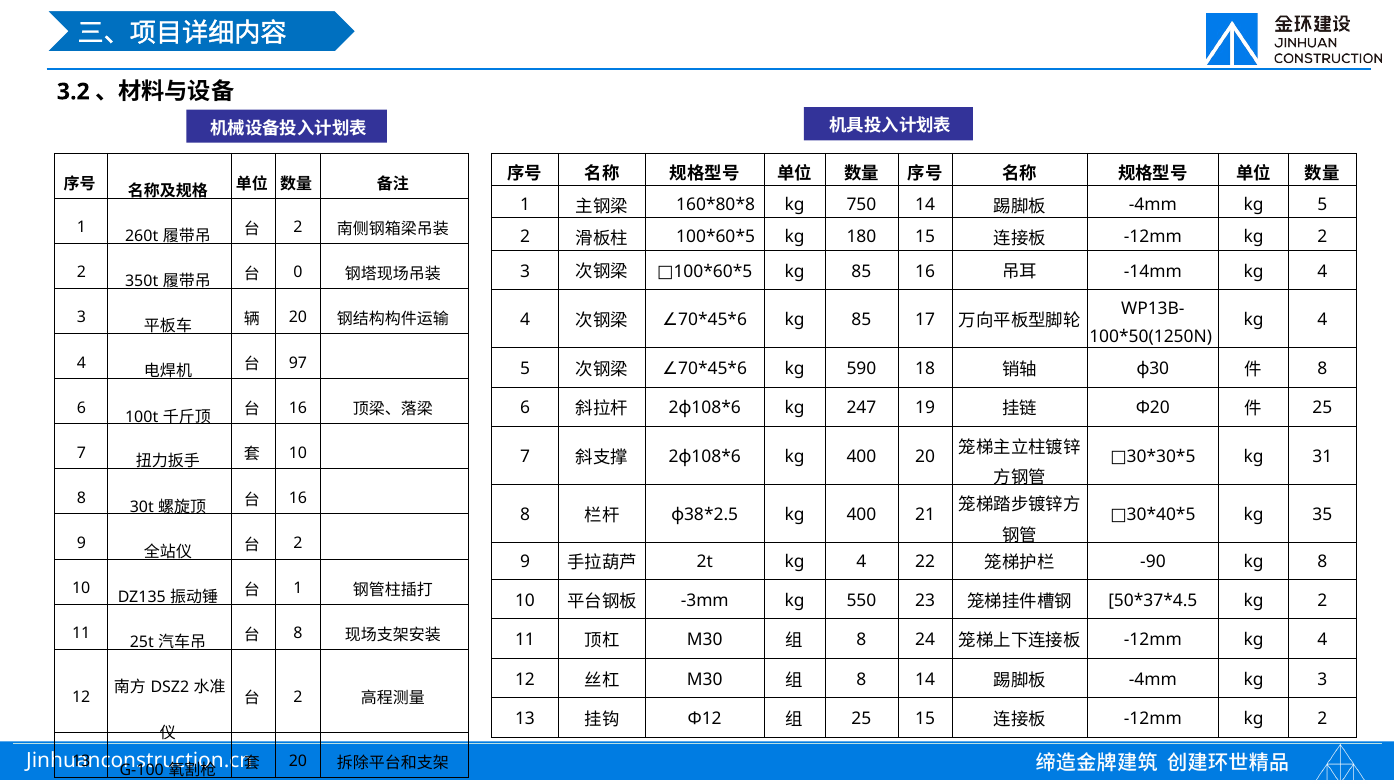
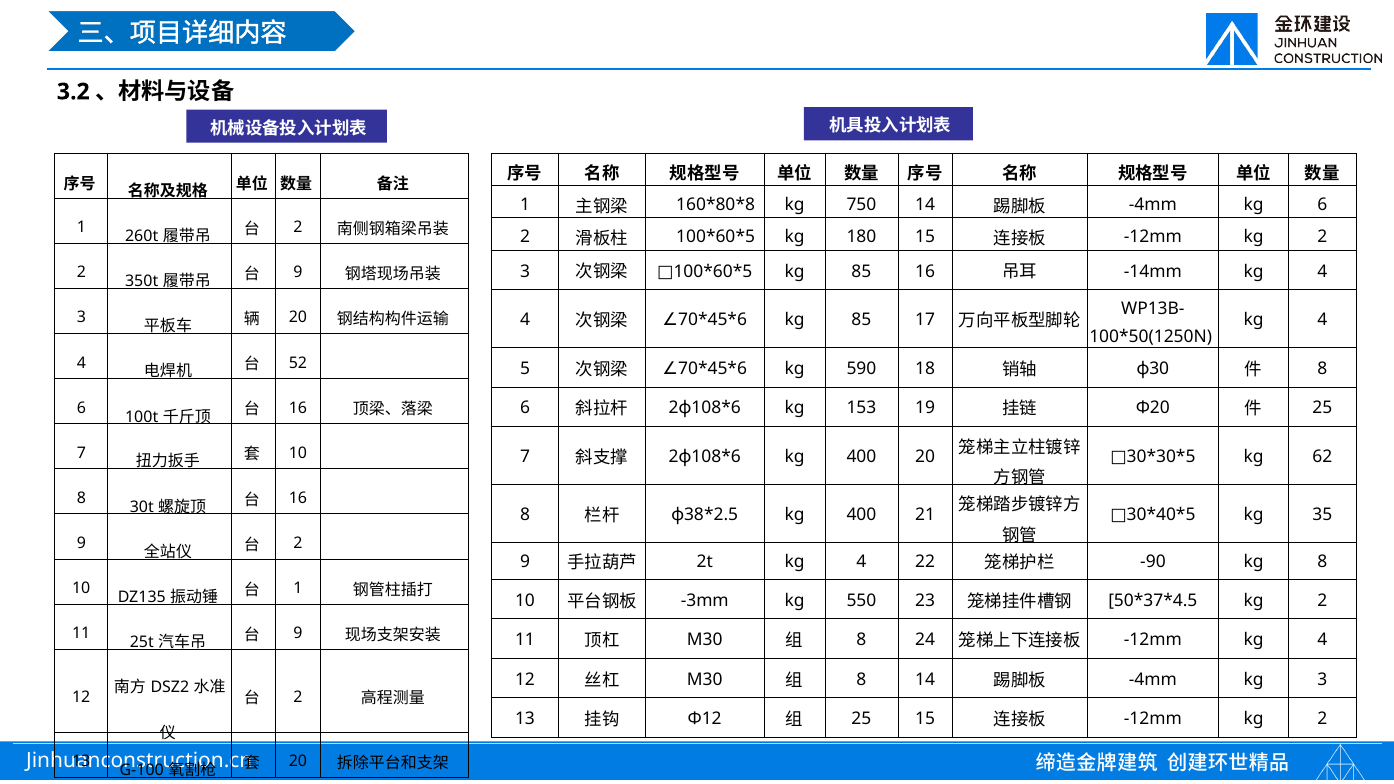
kg 5: 5 -> 6
0 at (298, 273): 0 -> 9
97: 97 -> 52
247: 247 -> 153
31: 31 -> 62
8 at (298, 633): 8 -> 9
